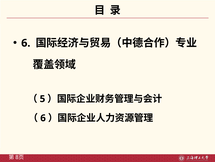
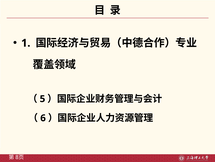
6 at (26, 43): 6 -> 1
